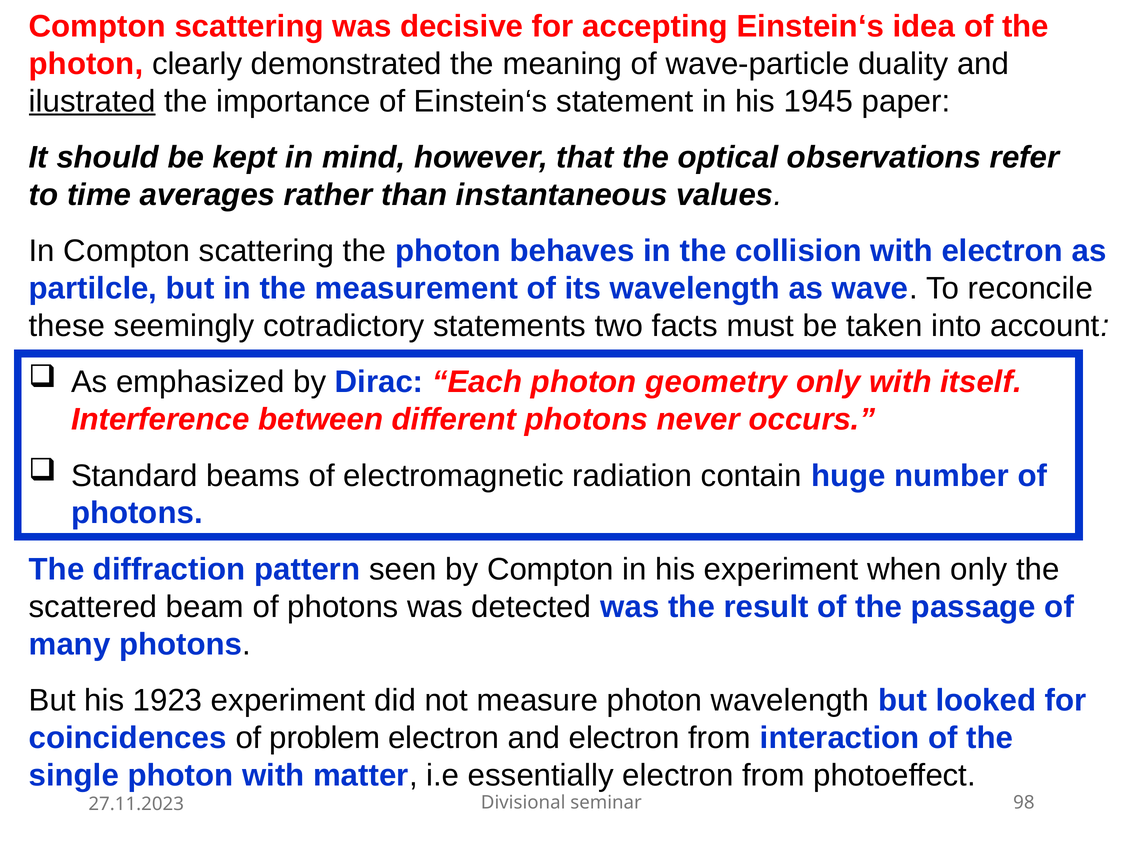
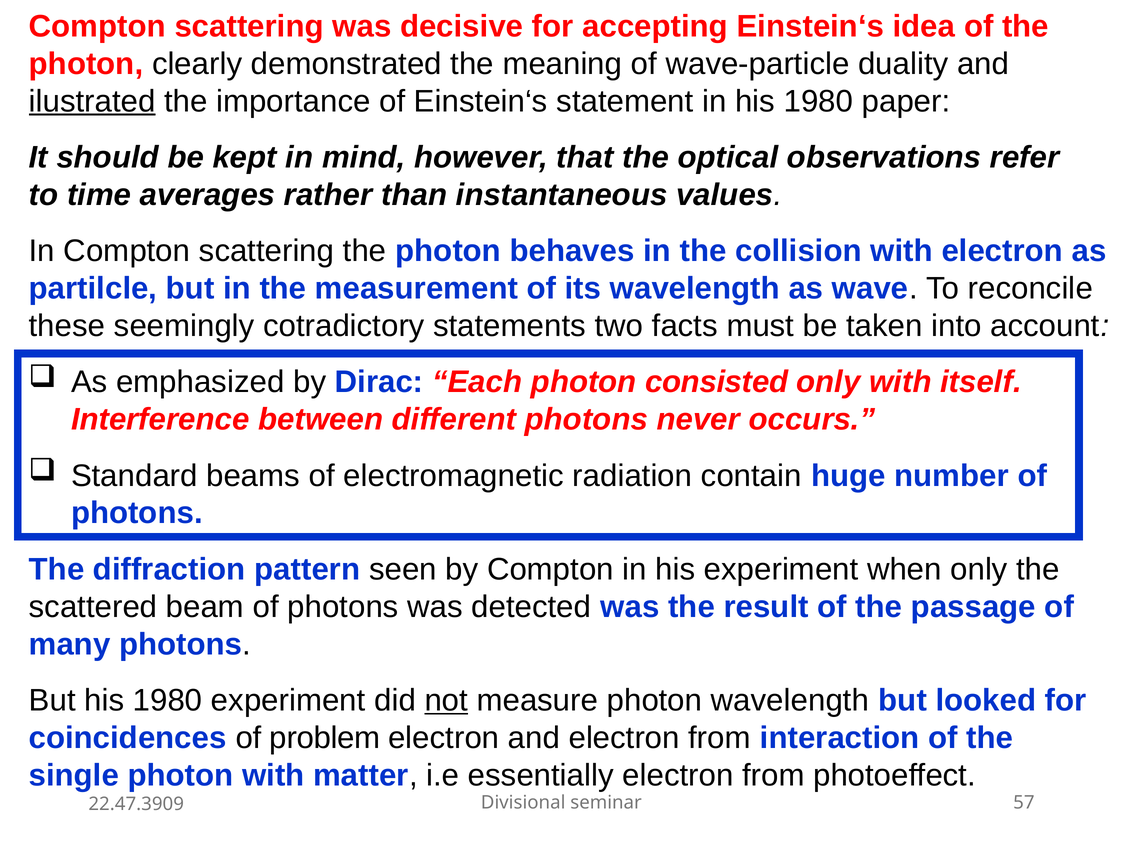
in his 1945: 1945 -> 1980
geometry: geometry -> consisted
But his 1923: 1923 -> 1980
not underline: none -> present
98: 98 -> 57
27.11.2023: 27.11.2023 -> 22.47.3909
